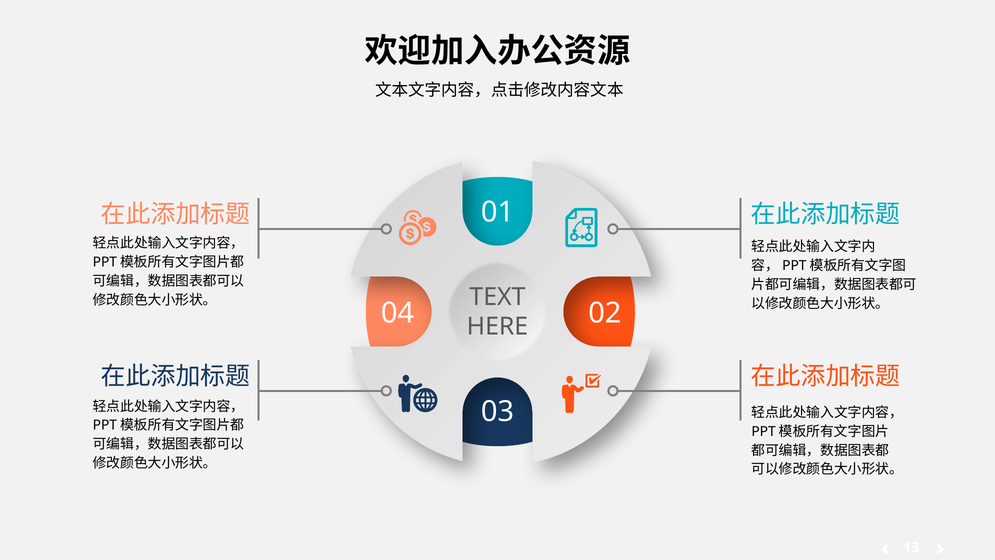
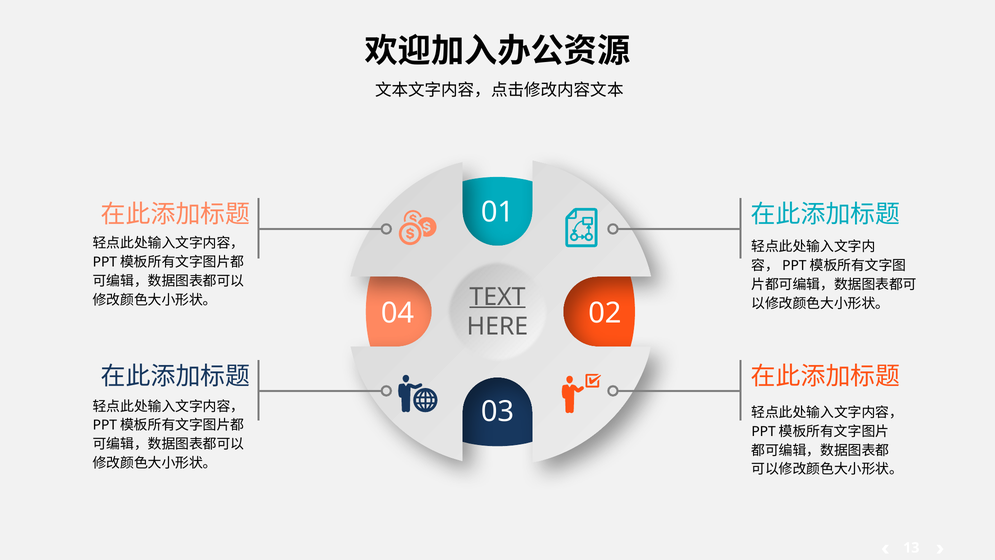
TEXT underline: none -> present
